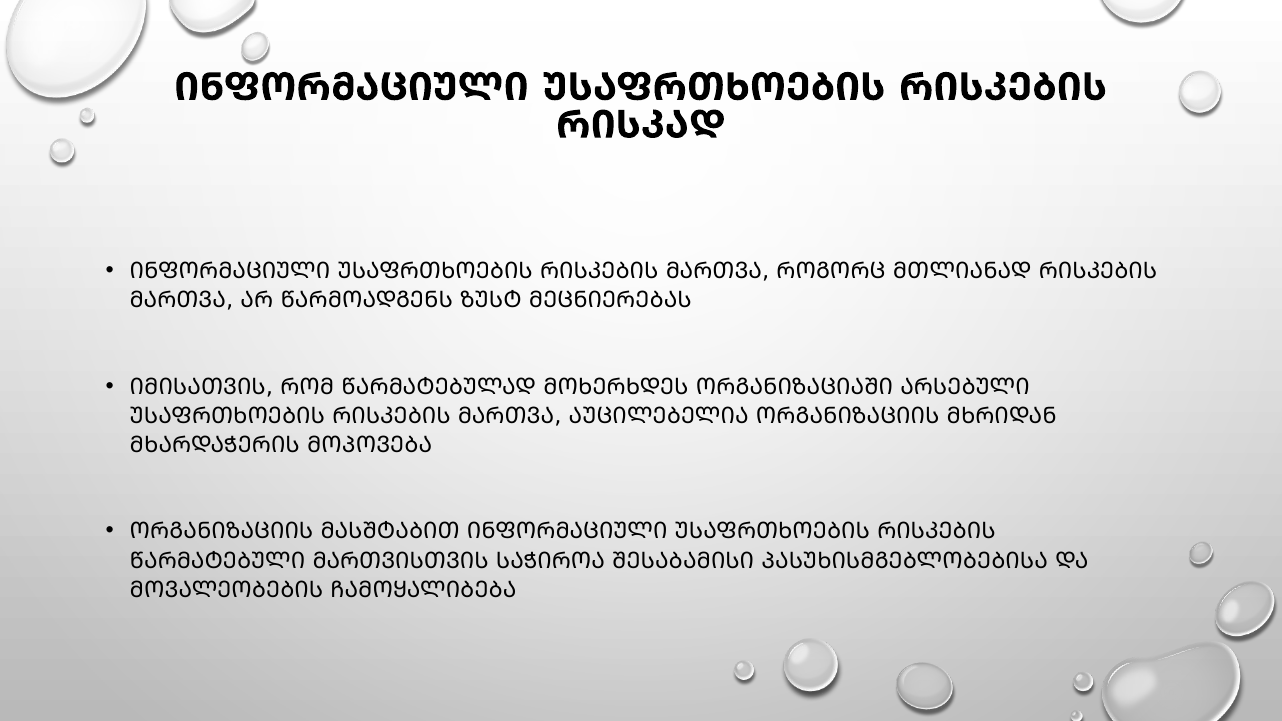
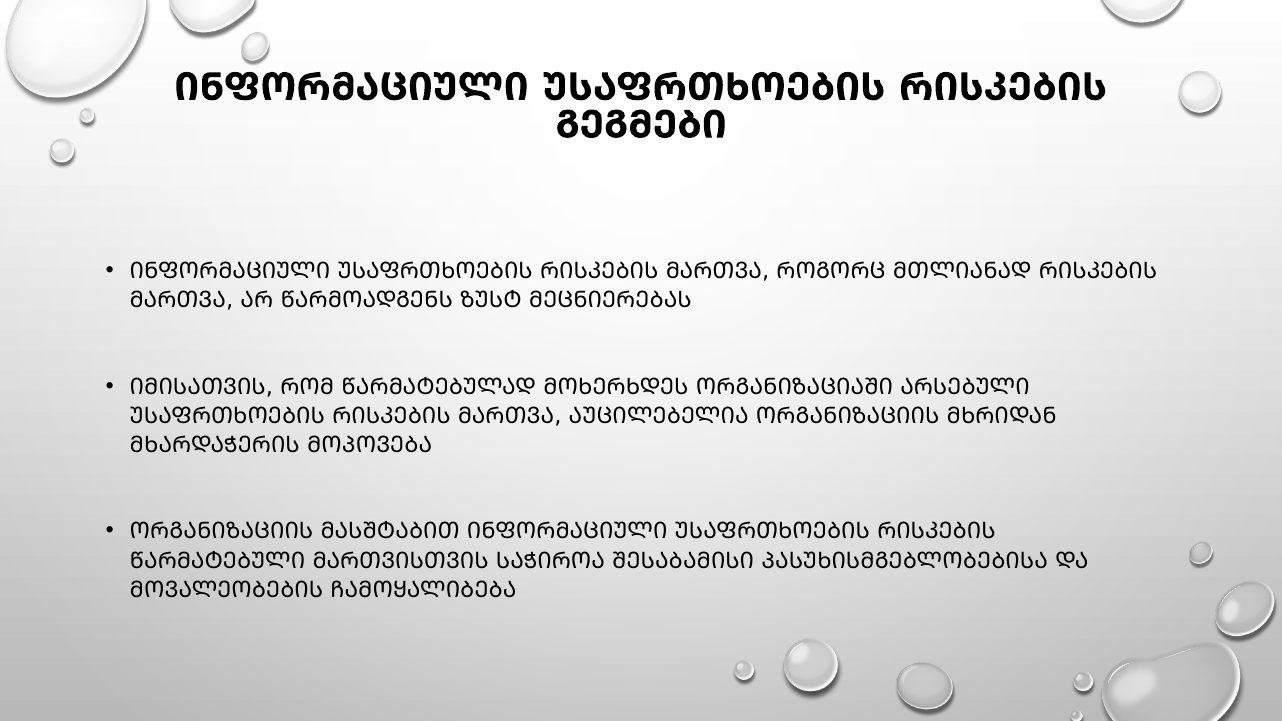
ᲠᲘᲡᲙᲐᲓ: ᲠᲘᲡᲙᲐᲓ -> ᲒᲔᲒᲛᲔᲑᲘ
